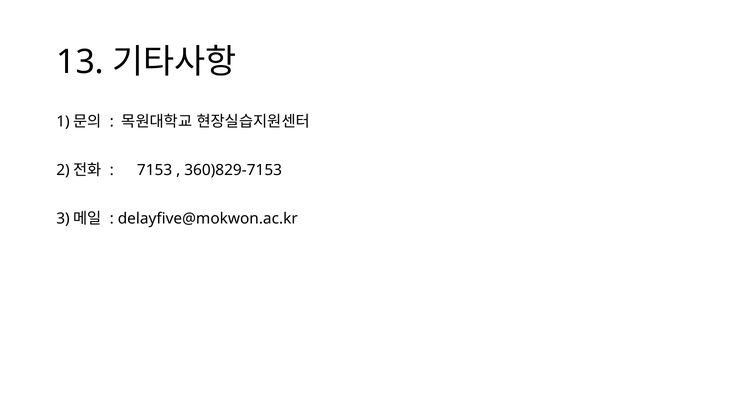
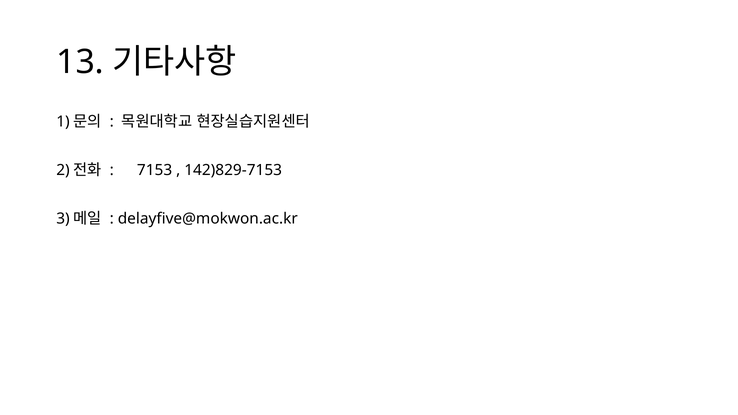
360)829-7153: 360)829-7153 -> 142)829-7153
